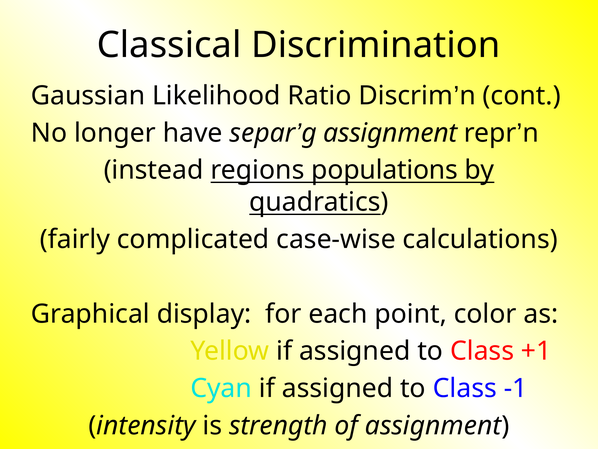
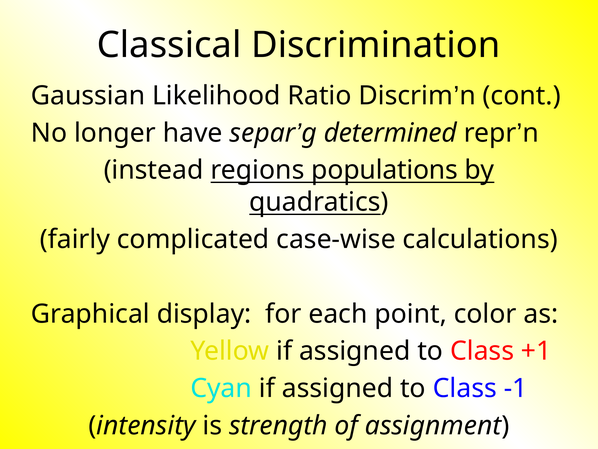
assignment at (390, 133): assignment -> determined
